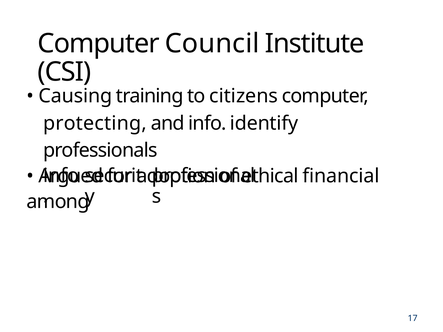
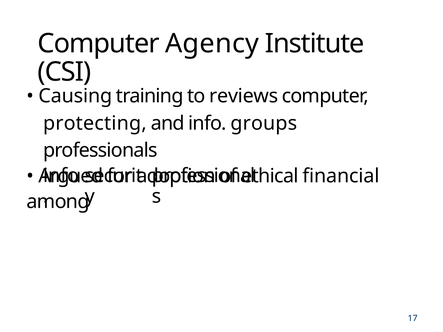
Council: Council -> Agency
citizens: citizens -> reviews
identify: identify -> groups
